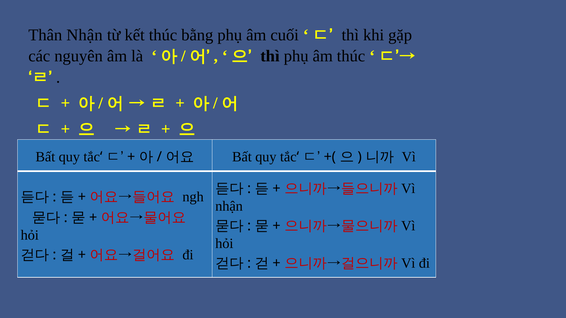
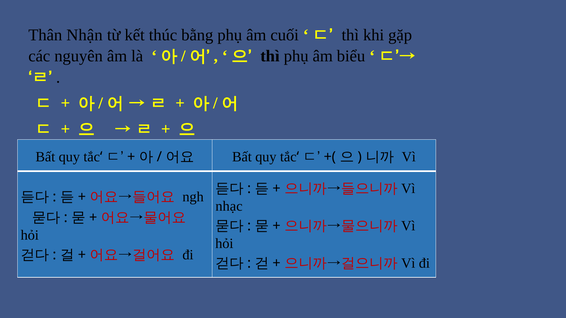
âm thúc: thúc -> biểu
nhận at (229, 206): nhận -> nhạc
